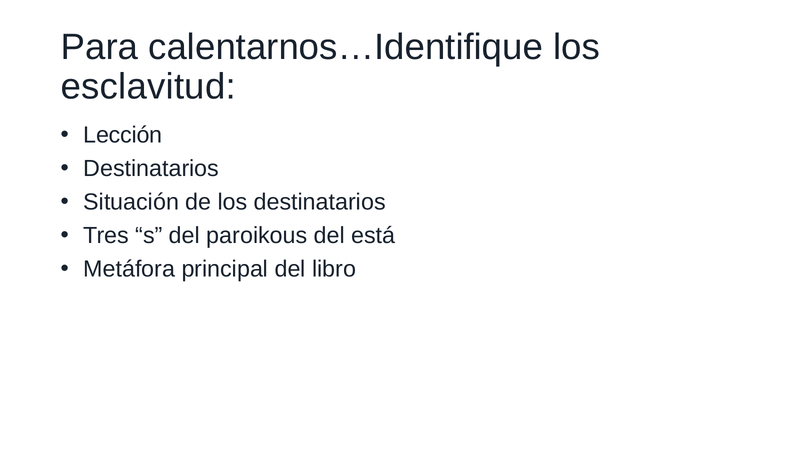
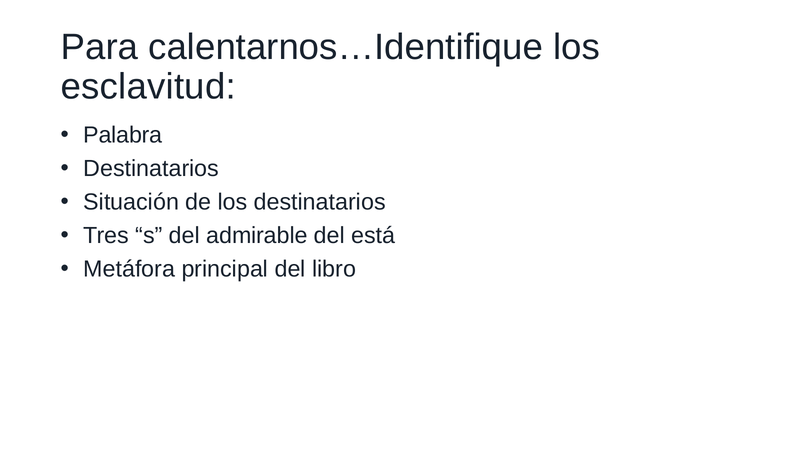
Lección: Lección -> Palabra
paroikous: paroikous -> admirable
